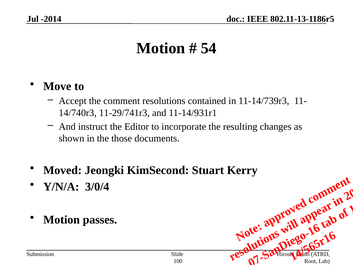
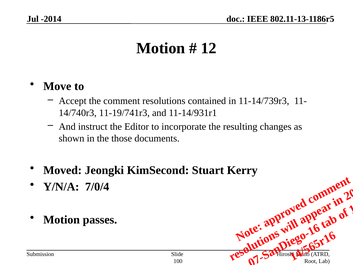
54: 54 -> 12
11-29/741r3: 11-29/741r3 -> 11-19/741r3
3/0/4: 3/0/4 -> 7/0/4
